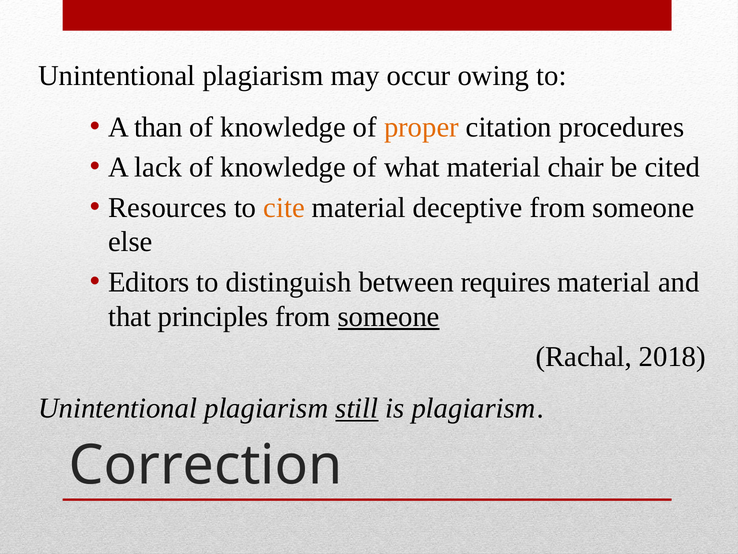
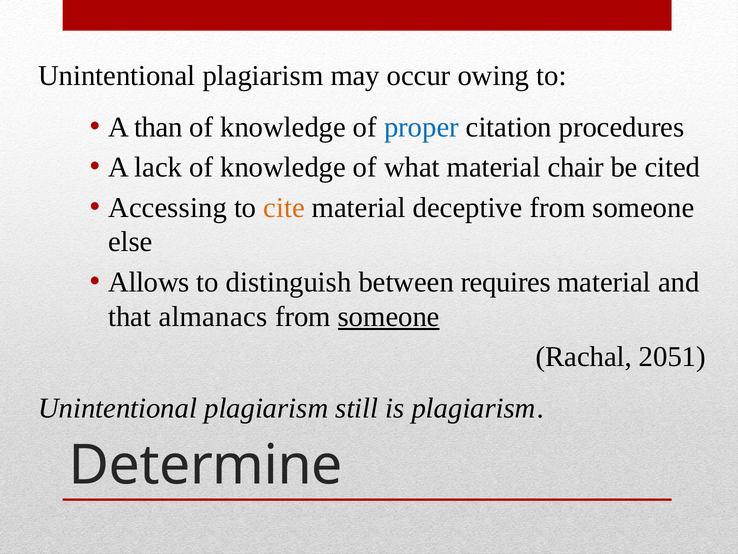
proper colour: orange -> blue
Resources: Resources -> Accessing
Editors: Editors -> Allows
principles: principles -> almanacs
2018: 2018 -> 2051
still underline: present -> none
Correction: Correction -> Determine
